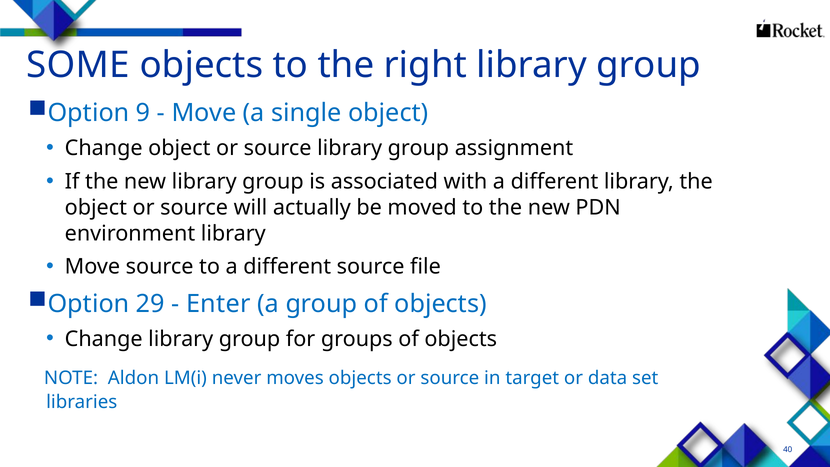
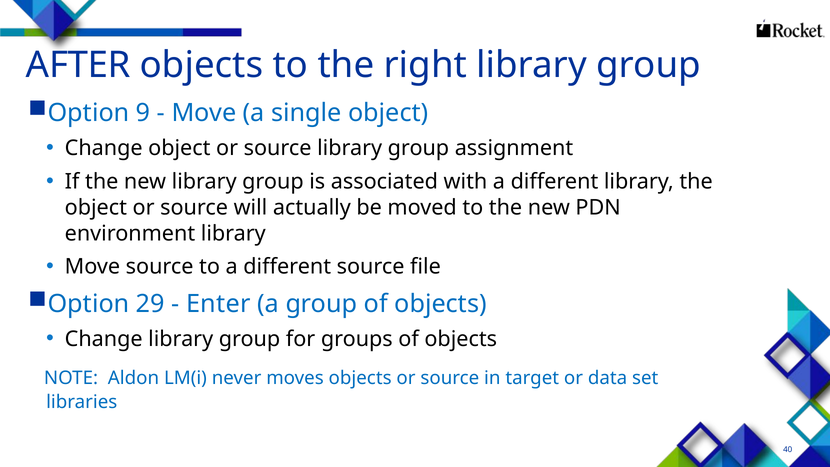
SOME: SOME -> AFTER
